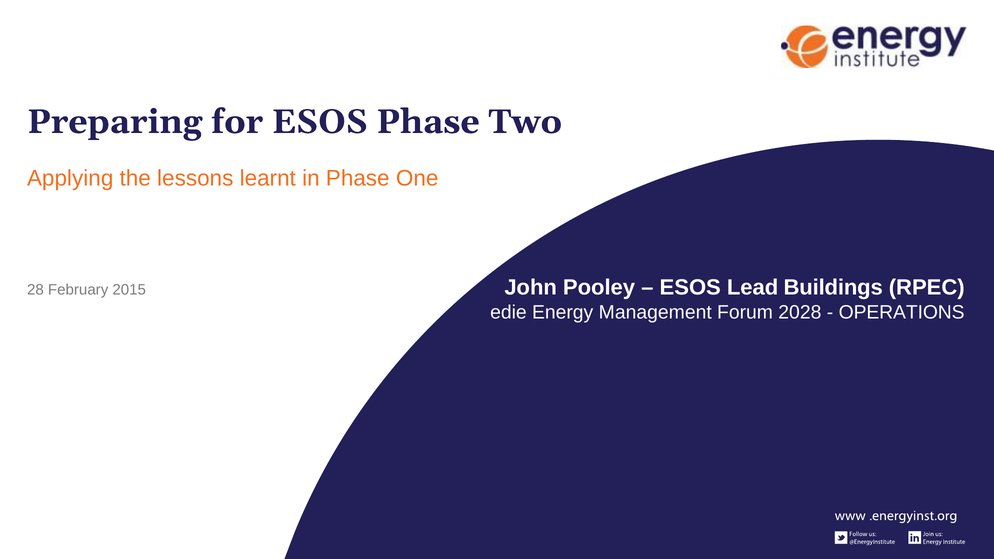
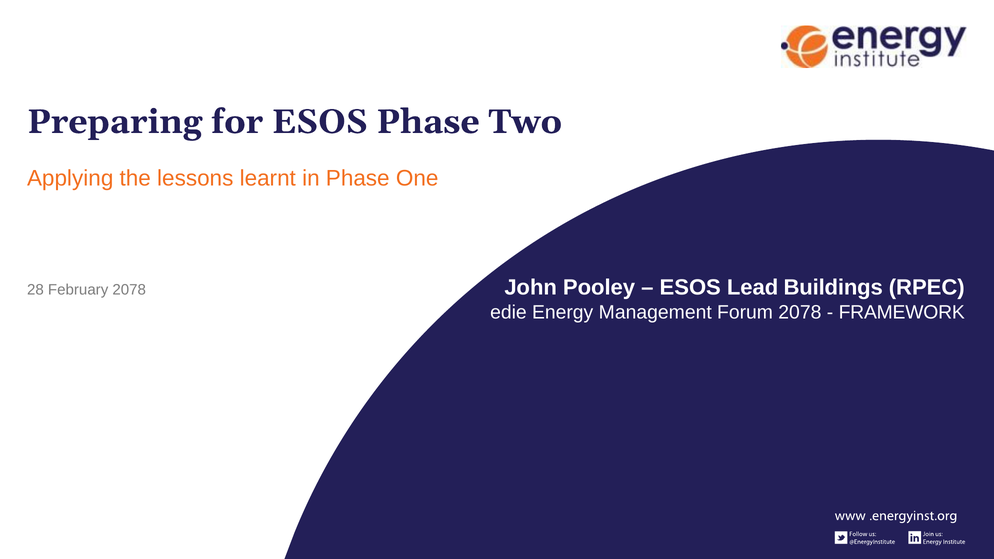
February 2015: 2015 -> 2078
Forum 2028: 2028 -> 2078
OPERATIONS: OPERATIONS -> FRAMEWORK
